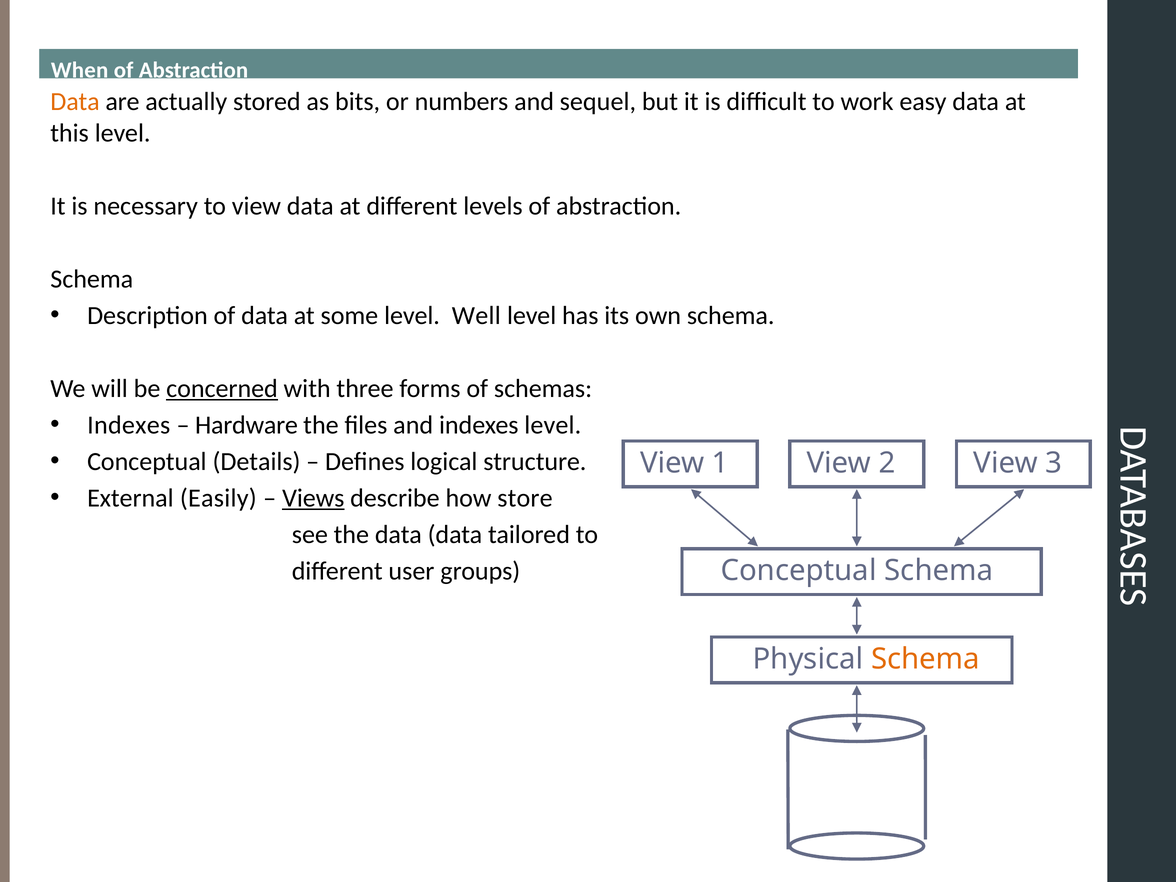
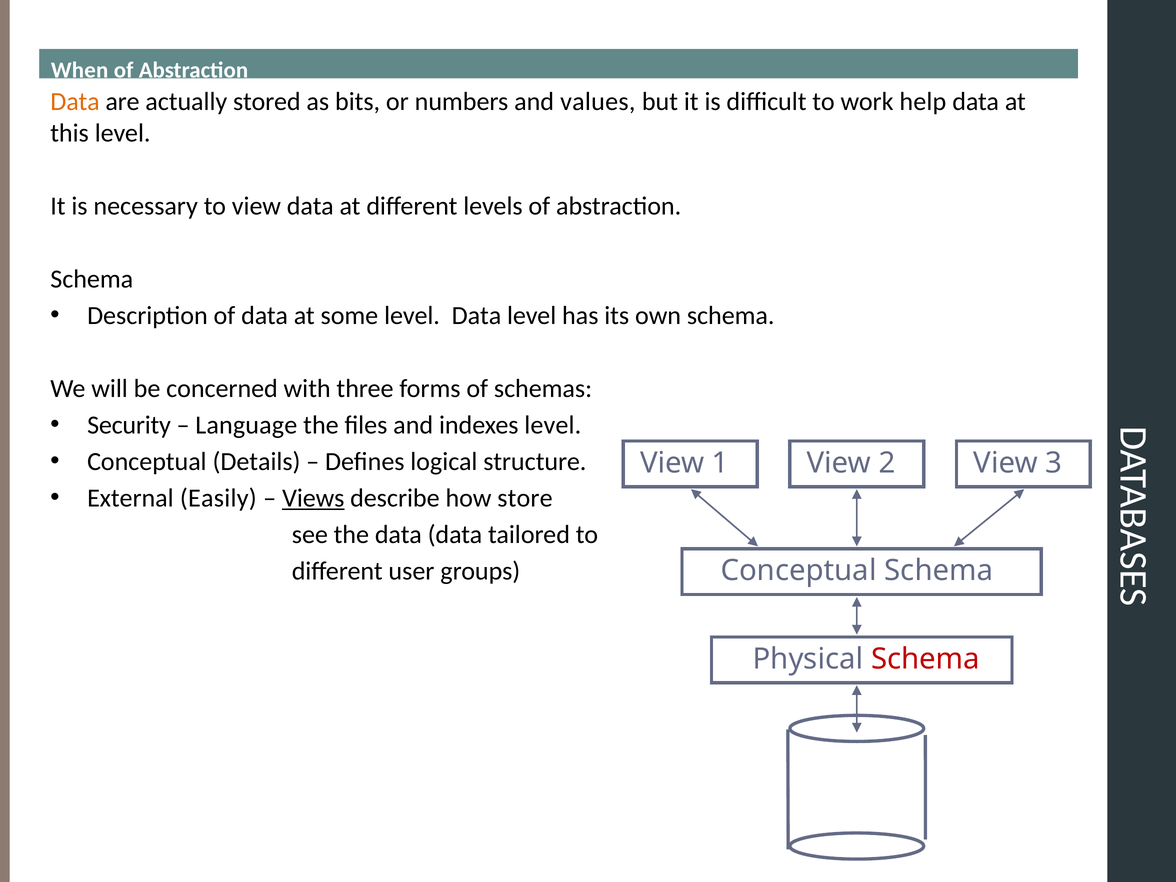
sequel: sequel -> values
easy: easy -> help
level Well: Well -> Data
concerned underline: present -> none
Indexes at (129, 425): Indexes -> Security
Hardware: Hardware -> Language
Schema at (926, 659) colour: orange -> red
